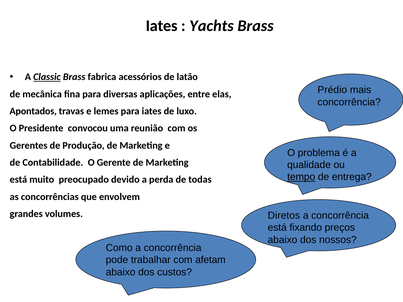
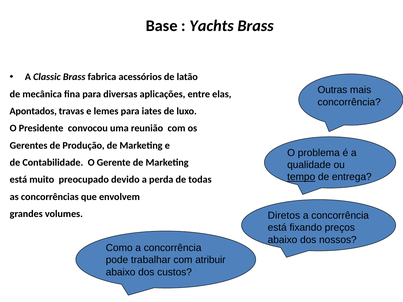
Iates at (162, 26): Iates -> Base
Classic underline: present -> none
Prédio: Prédio -> Outras
afetam: afetam -> atribuir
